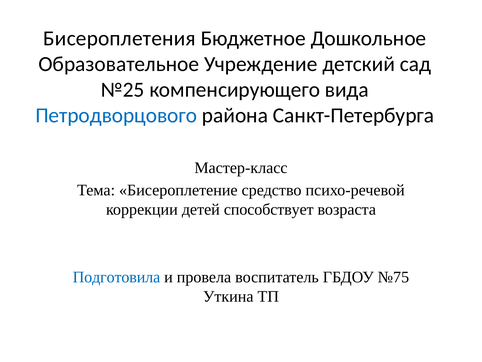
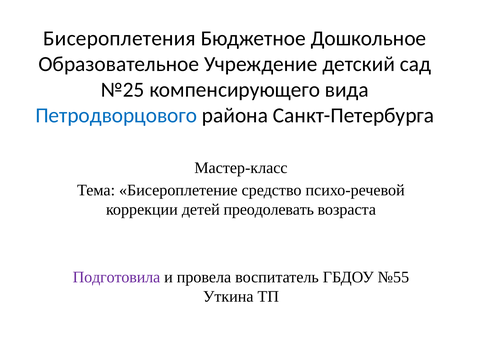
способствует: способствует -> преодолевать
Подготовила colour: blue -> purple
№75: №75 -> №55
